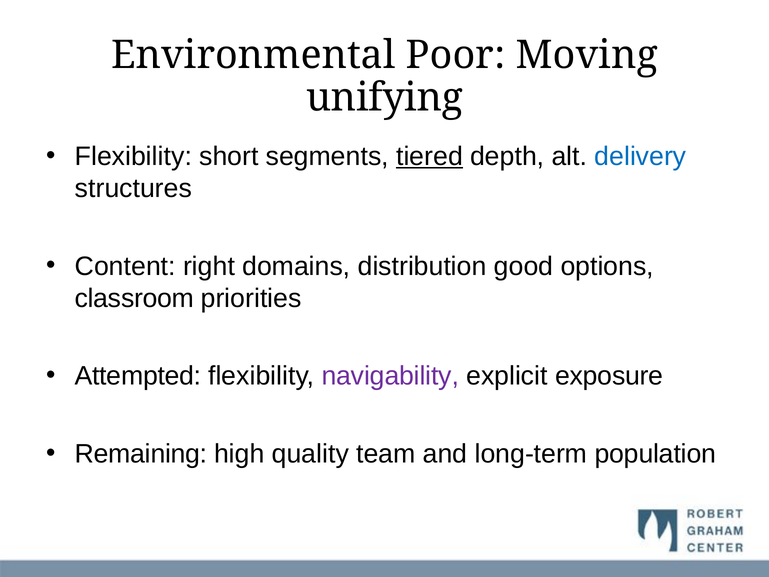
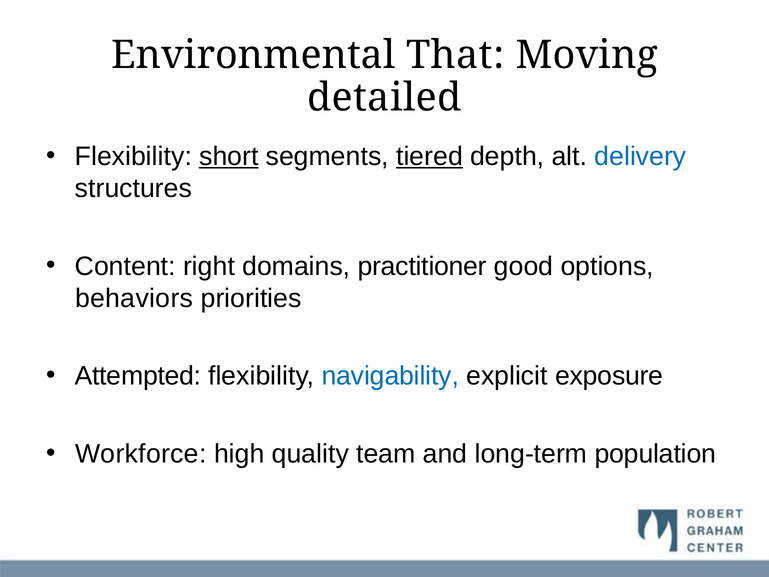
Poor: Poor -> That
unifying: unifying -> detailed
short underline: none -> present
distribution: distribution -> practitioner
classroom: classroom -> behaviors
navigability colour: purple -> blue
Remaining: Remaining -> Workforce
